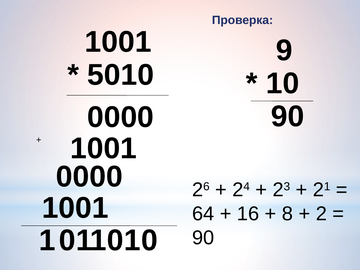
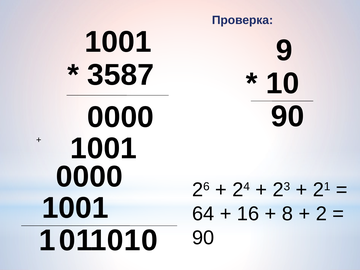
5010: 5010 -> 3587
